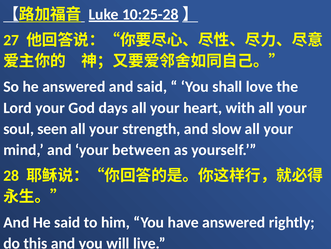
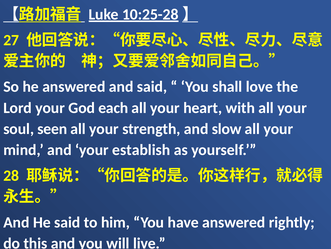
days: days -> each
between: between -> establish
